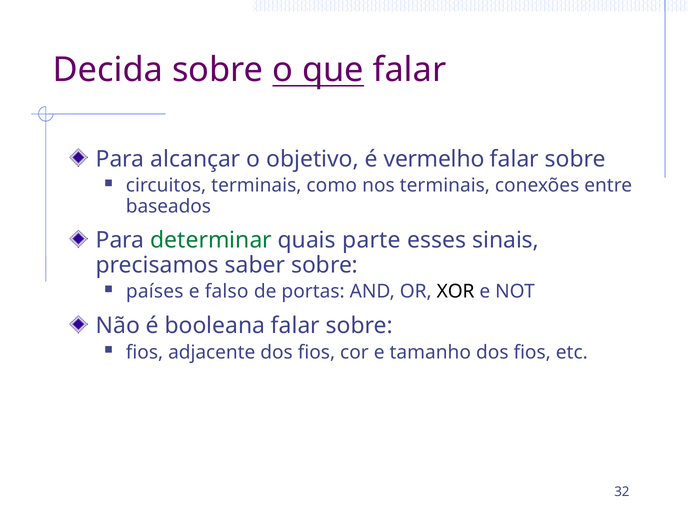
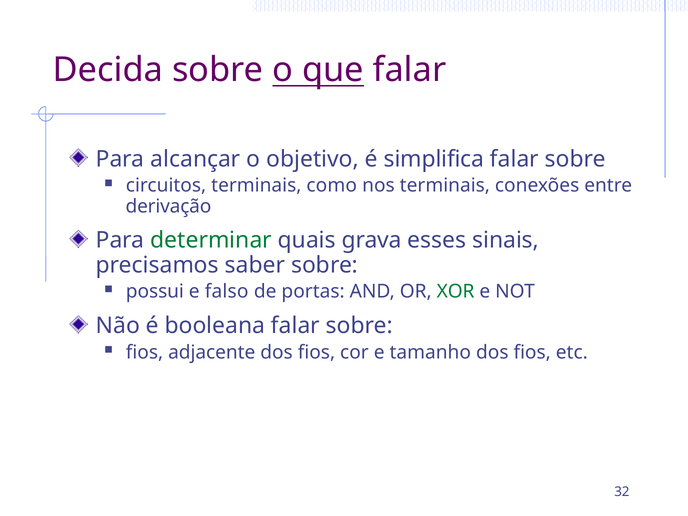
vermelho: vermelho -> simplifica
baseados: baseados -> derivação
parte: parte -> grava
países: países -> possui
XOR colour: black -> green
